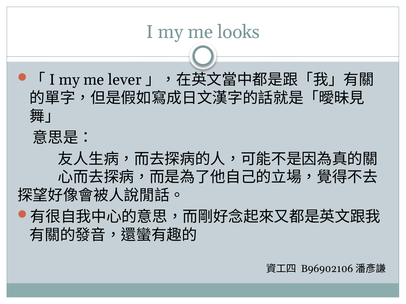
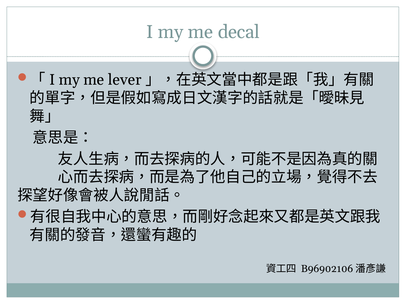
looks: looks -> decal
